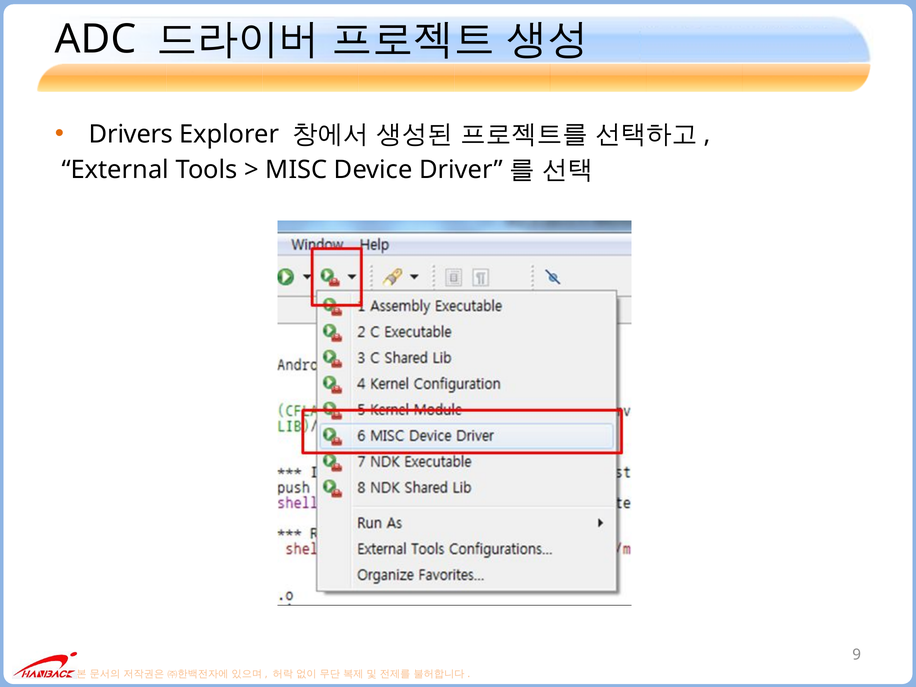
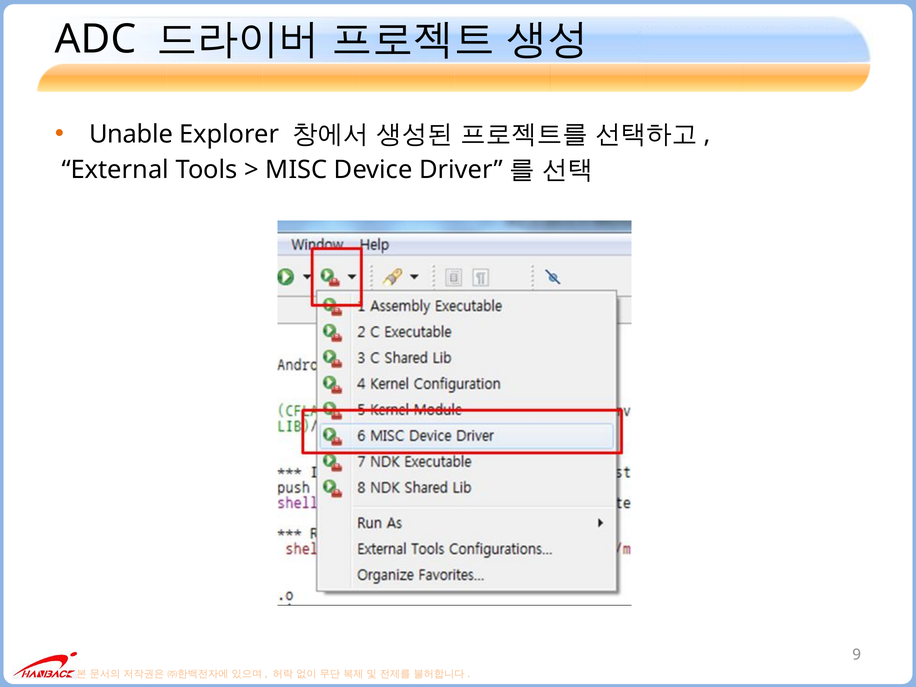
Drivers: Drivers -> Unable
